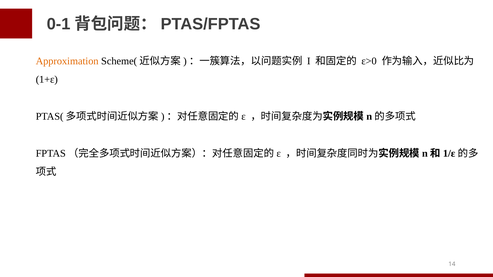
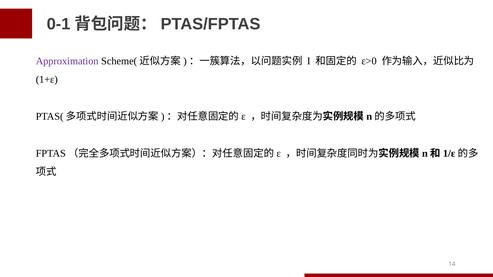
Approximation colour: orange -> purple
